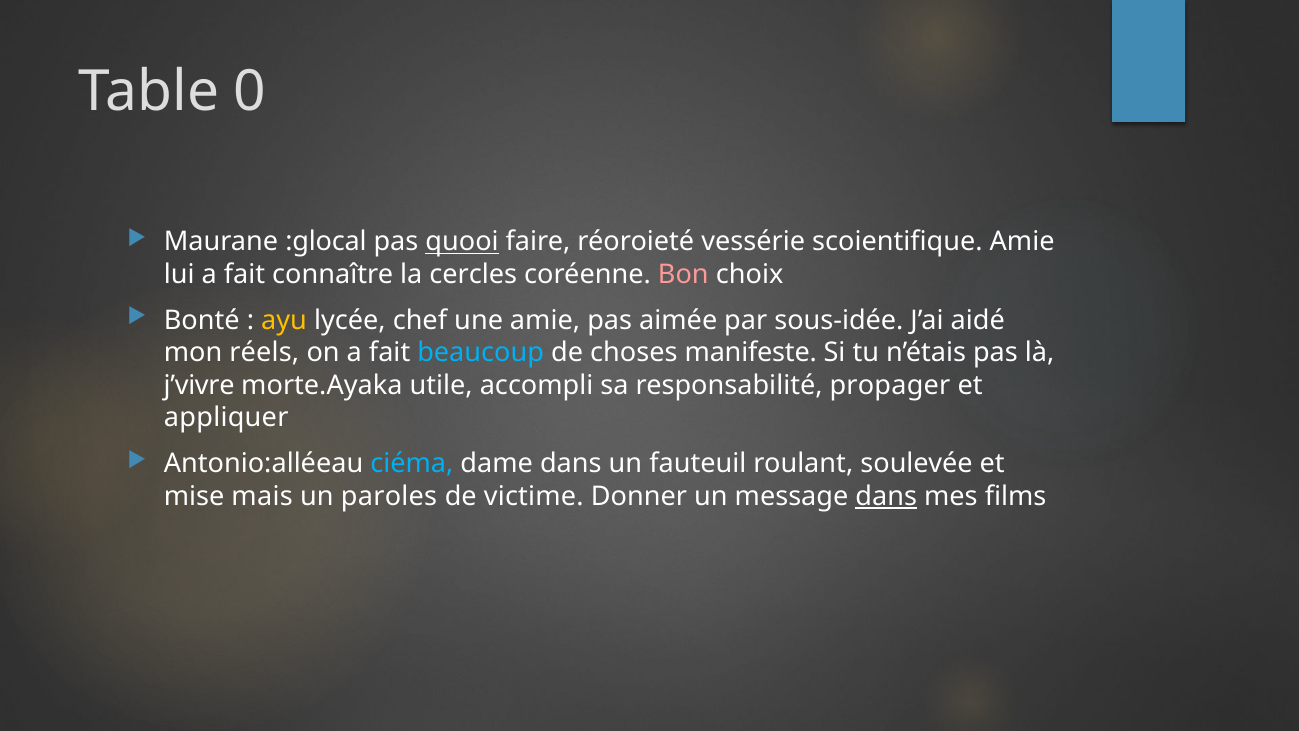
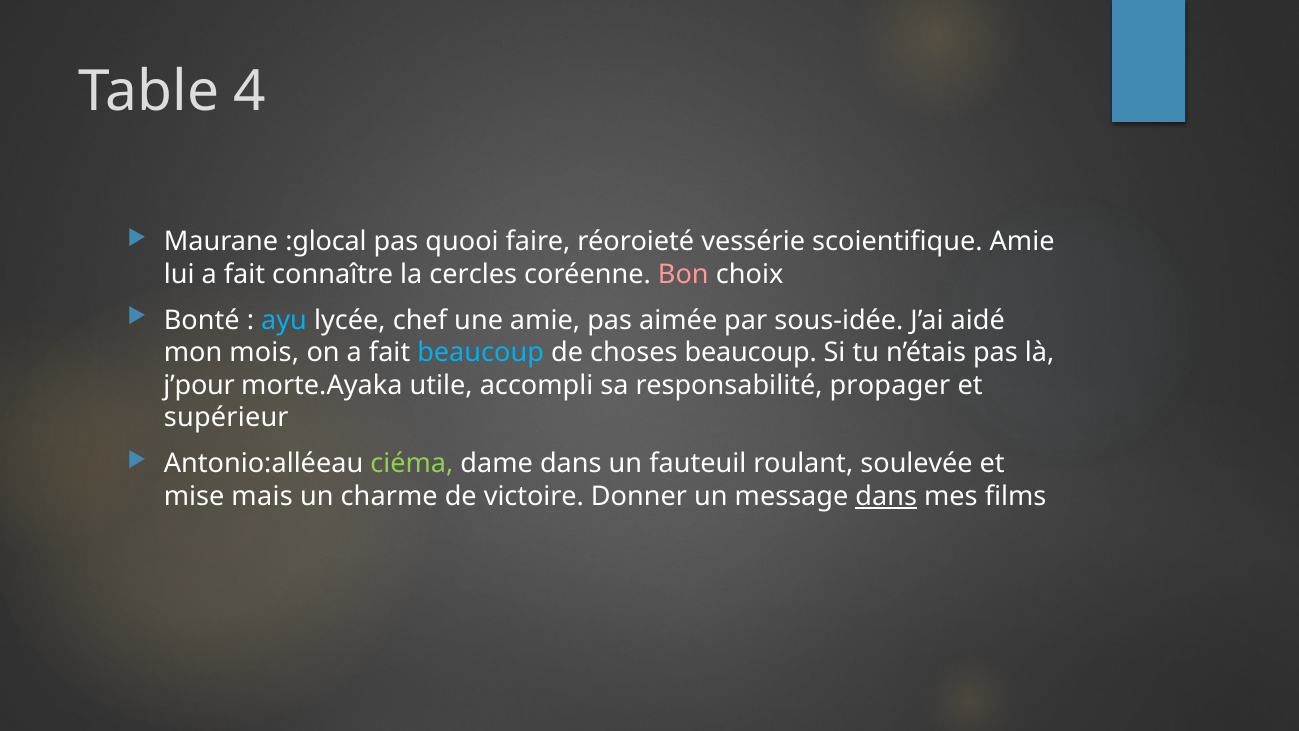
0: 0 -> 4
quooi underline: present -> none
ayu colour: yellow -> light blue
réels: réels -> mois
choses manifeste: manifeste -> beaucoup
j’vivre: j’vivre -> j’pour
appliquer: appliquer -> supérieur
ciéma colour: light blue -> light green
paroles: paroles -> charme
victime: victime -> victoire
